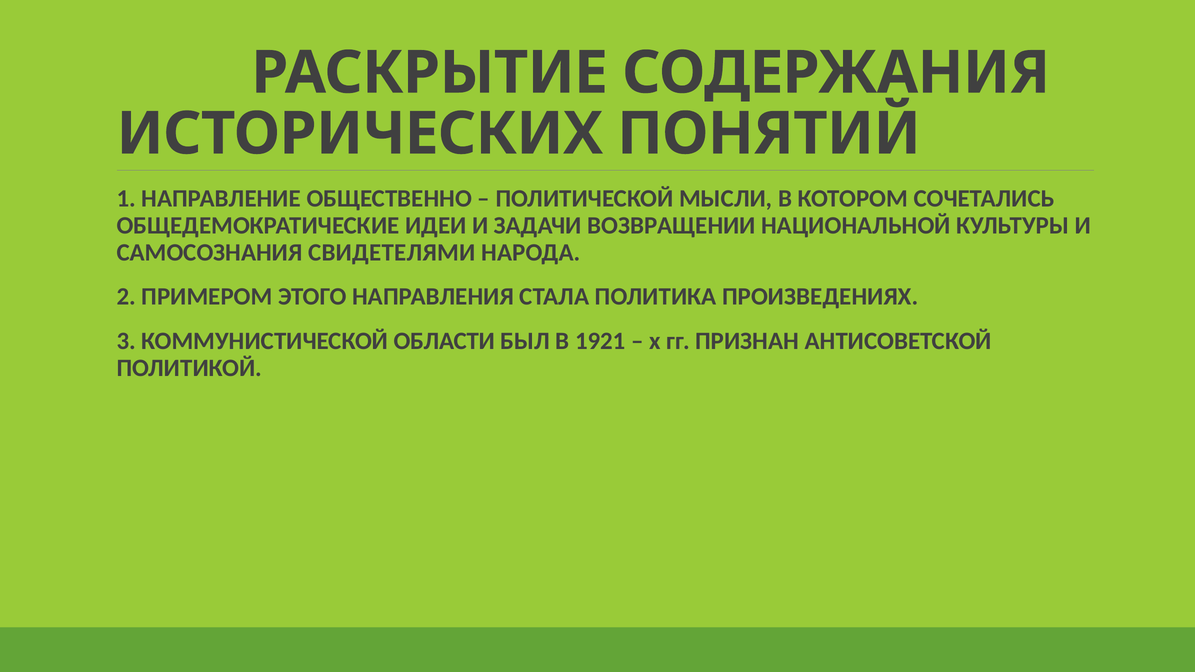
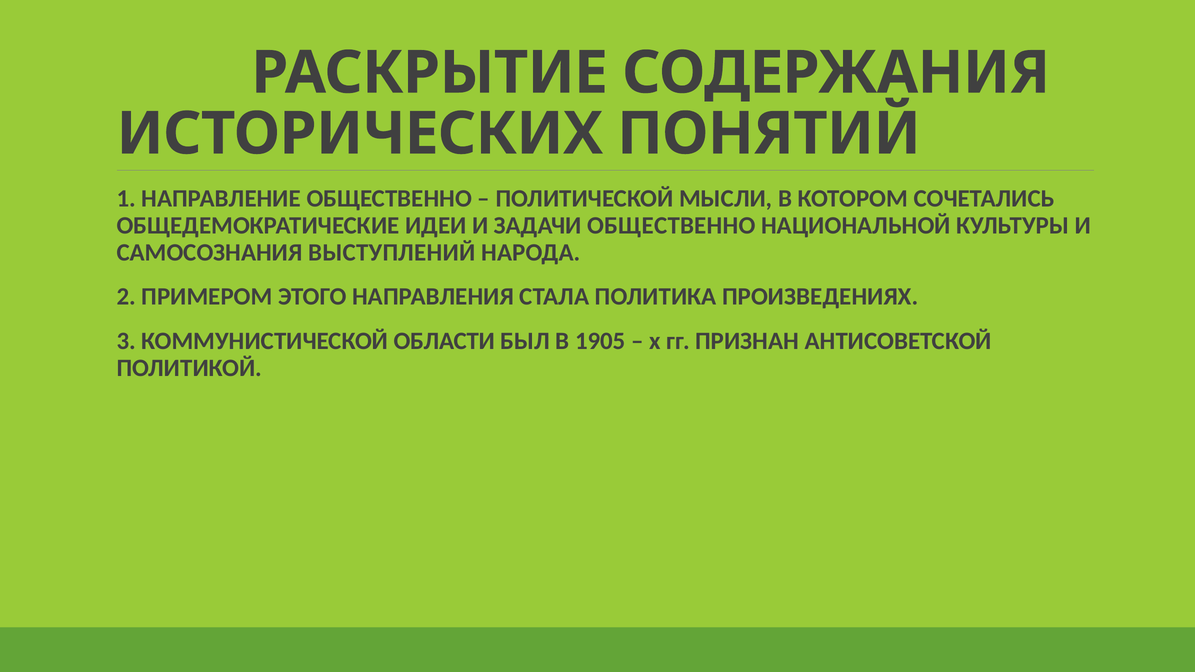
ЗАДАЧИ ВОЗВРАЩЕНИИ: ВОЗВРАЩЕНИИ -> ОБЩЕСТВЕННО
СВИДЕТЕЛЯМИ: СВИДЕТЕЛЯМИ -> ВЫСТУПЛЕНИЙ
1921: 1921 -> 1905
